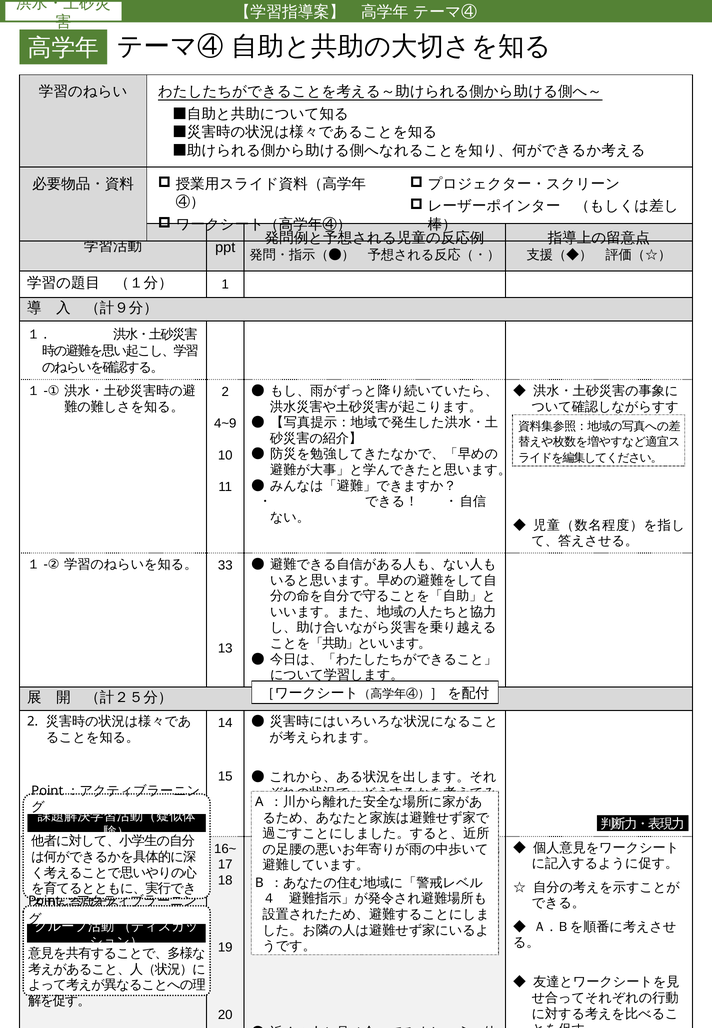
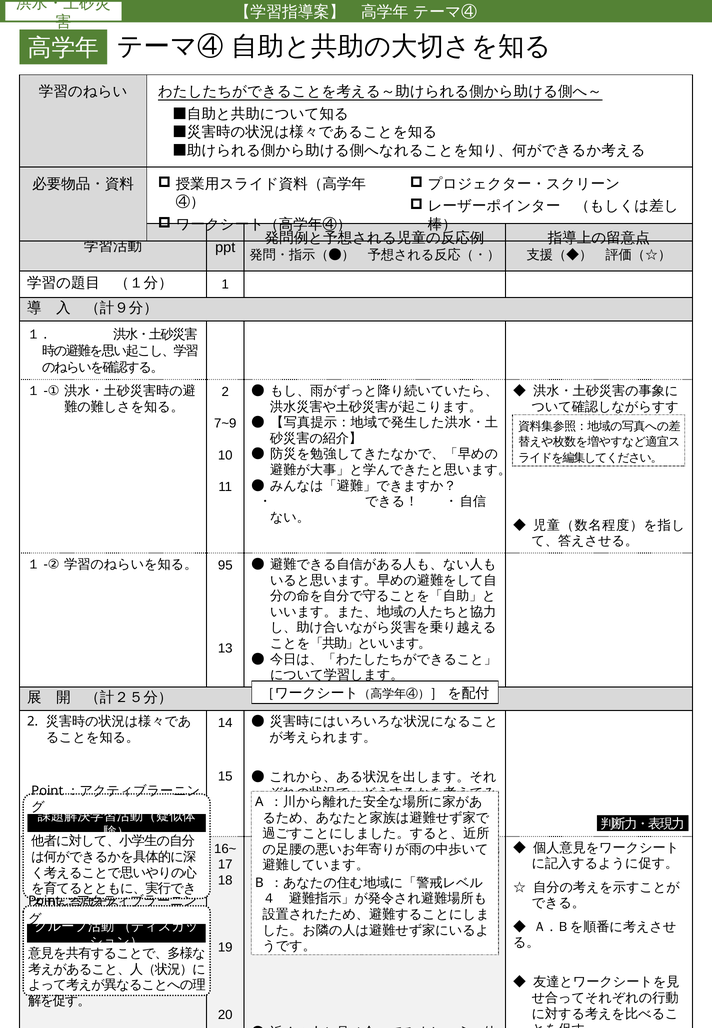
4~9: 4~9 -> 7~9
33: 33 -> 95
